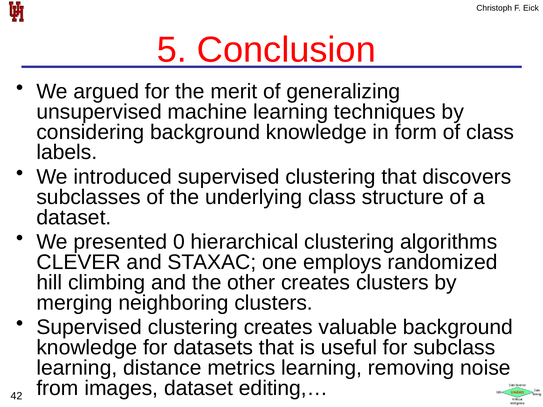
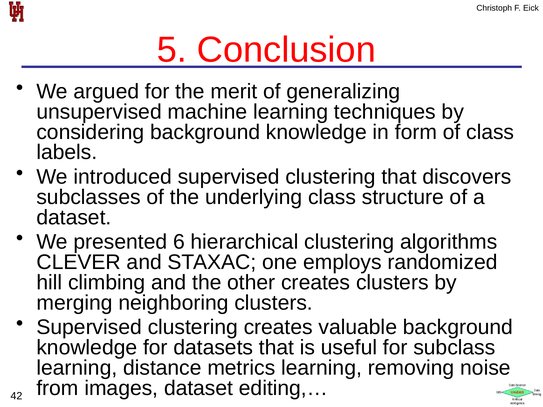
0: 0 -> 6
